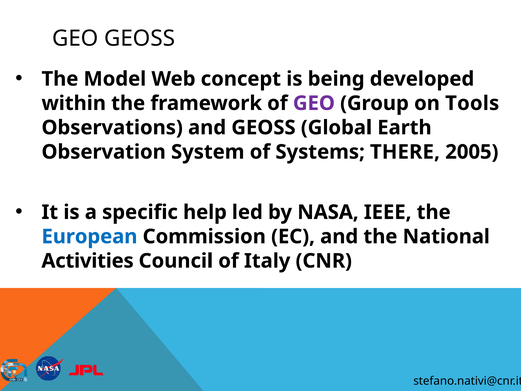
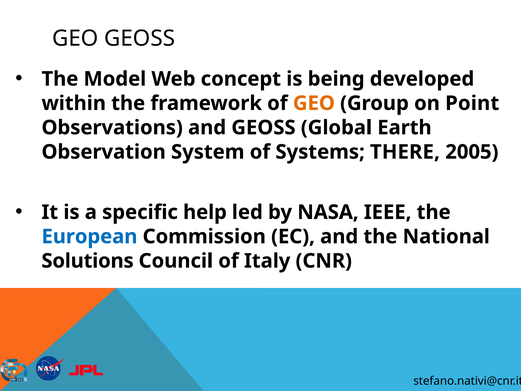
GEO at (314, 103) colour: purple -> orange
Tools: Tools -> Point
Activities: Activities -> Solutions
